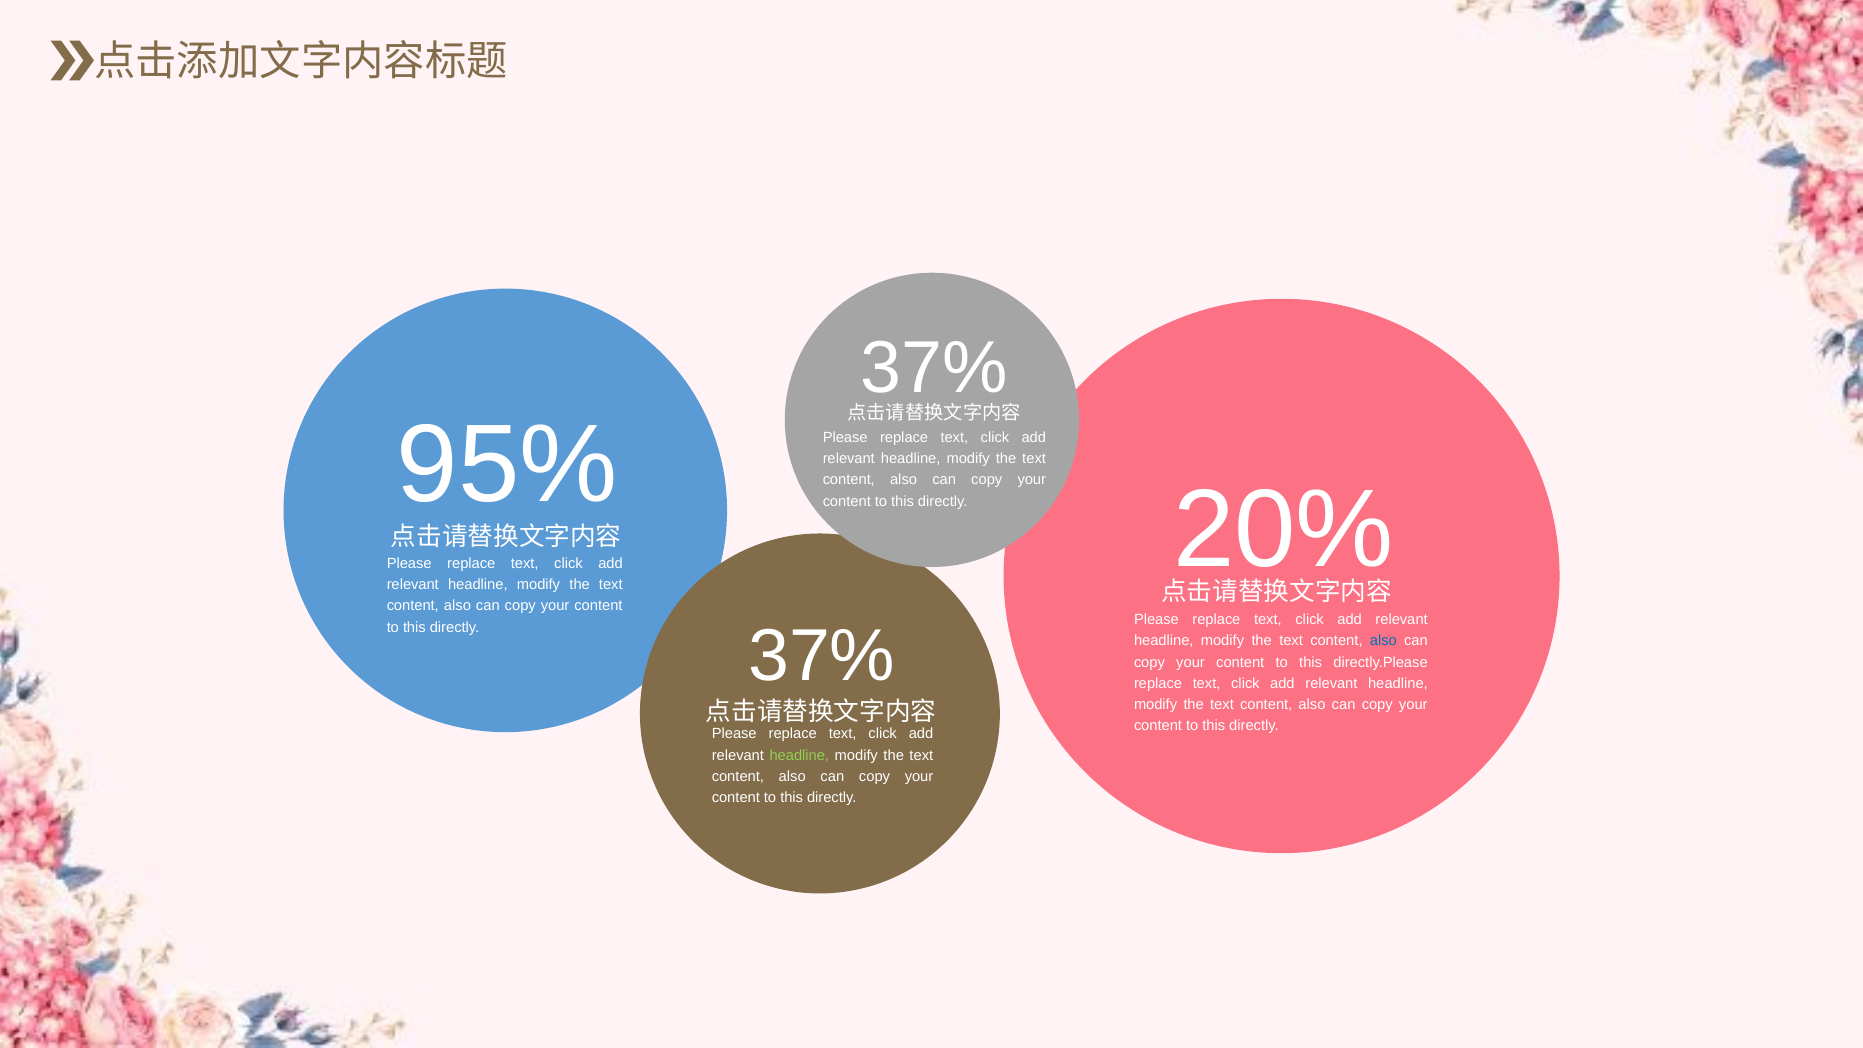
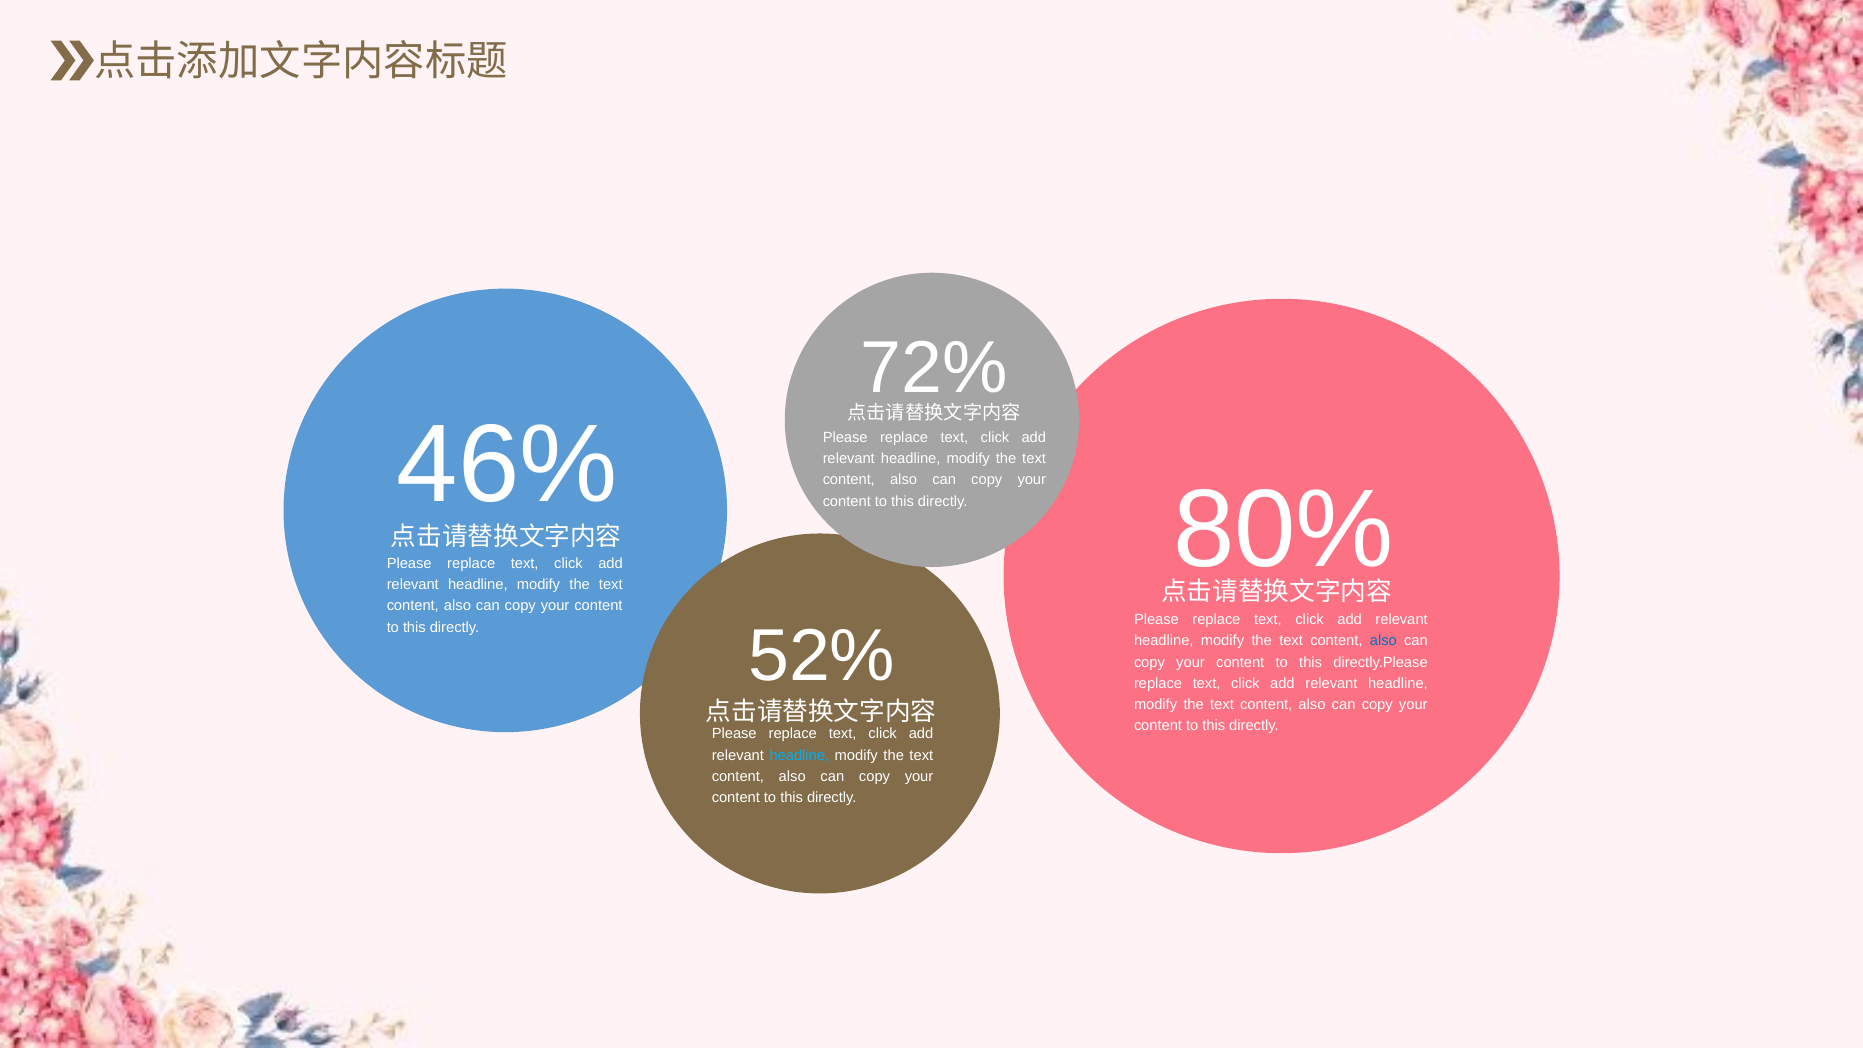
37% at (934, 368): 37% -> 72%
95%: 95% -> 46%
20%: 20% -> 80%
37% at (822, 656): 37% -> 52%
headline at (799, 755) colour: light green -> light blue
